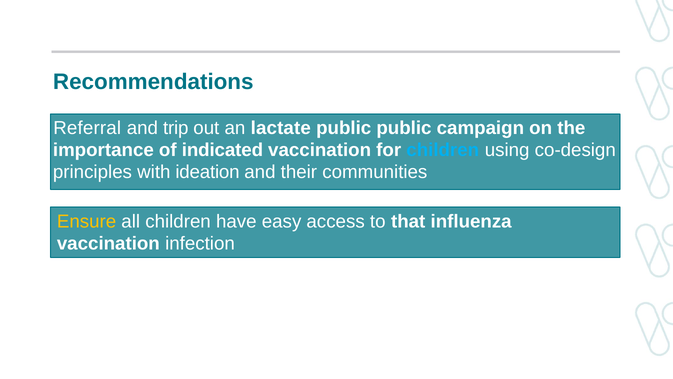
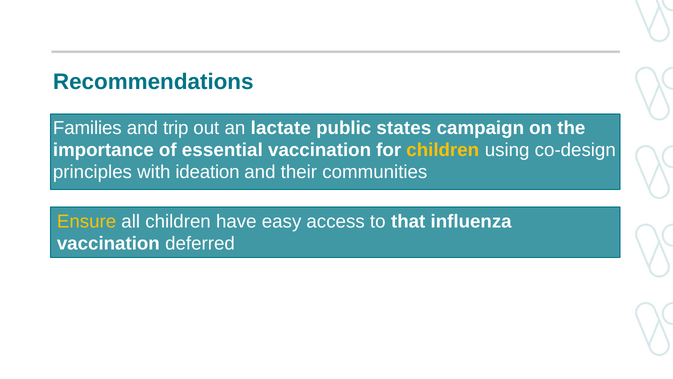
Referral: Referral -> Families
public public: public -> states
indicated: indicated -> essential
children at (443, 150) colour: light blue -> yellow
infection: infection -> deferred
